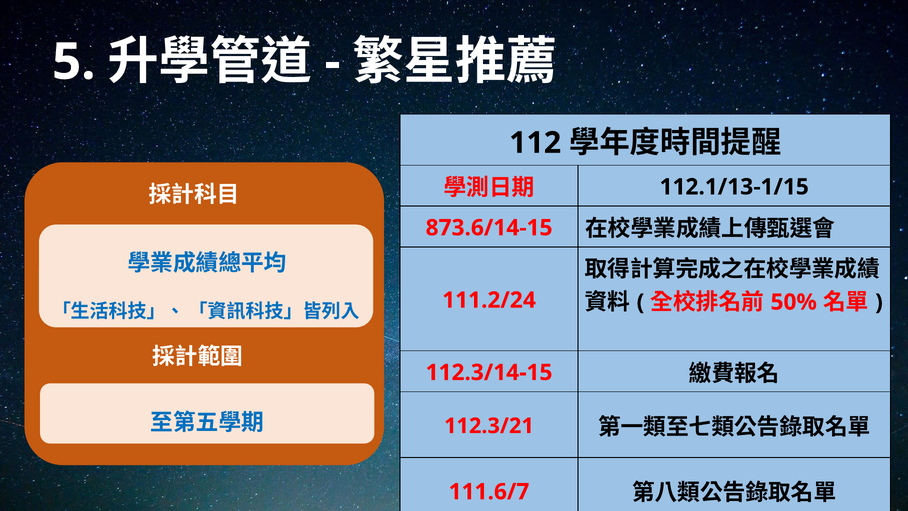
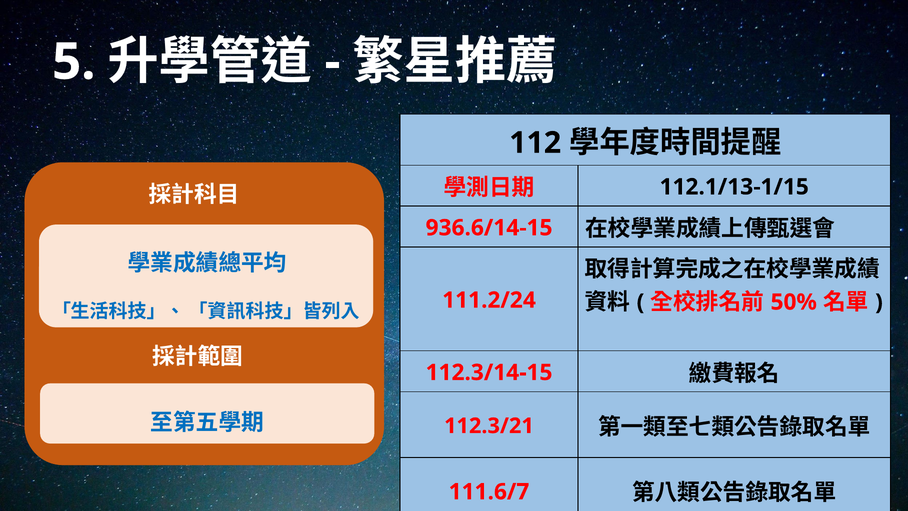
873.6/14-15: 873.6/14-15 -> 936.6/14-15
